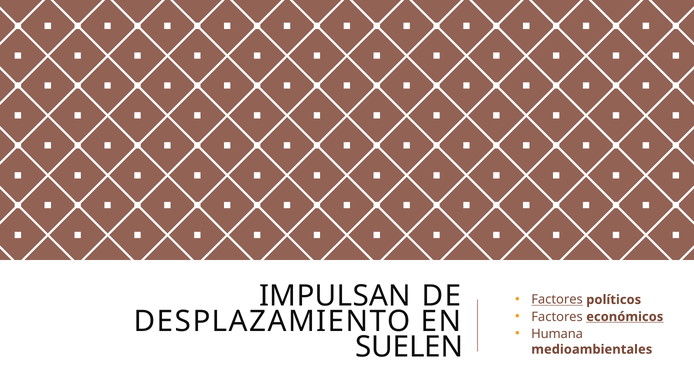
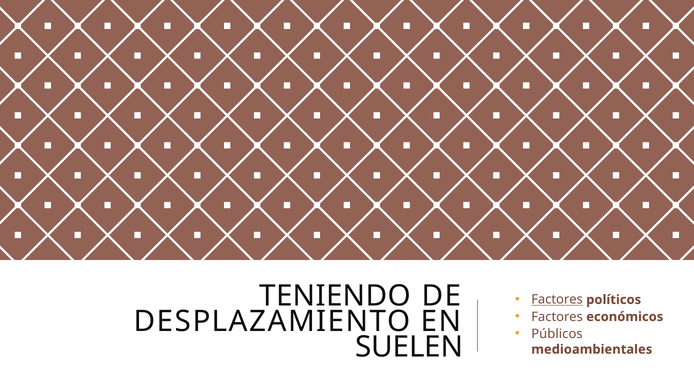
IMPULSAN: IMPULSAN -> TENIENDO
económicos underline: present -> none
Humana: Humana -> Públicos
